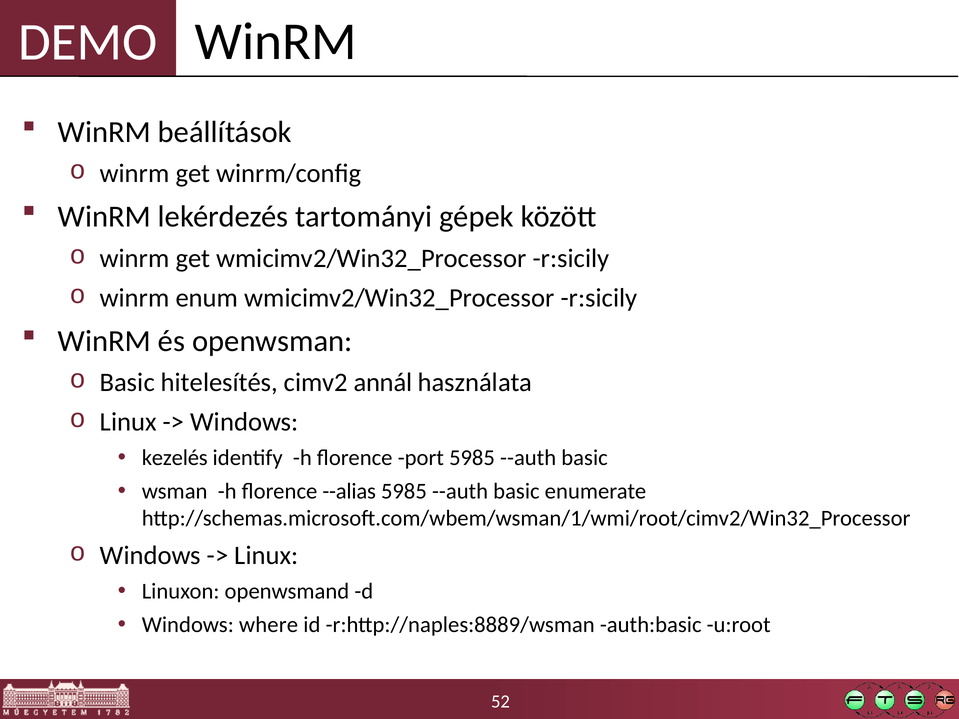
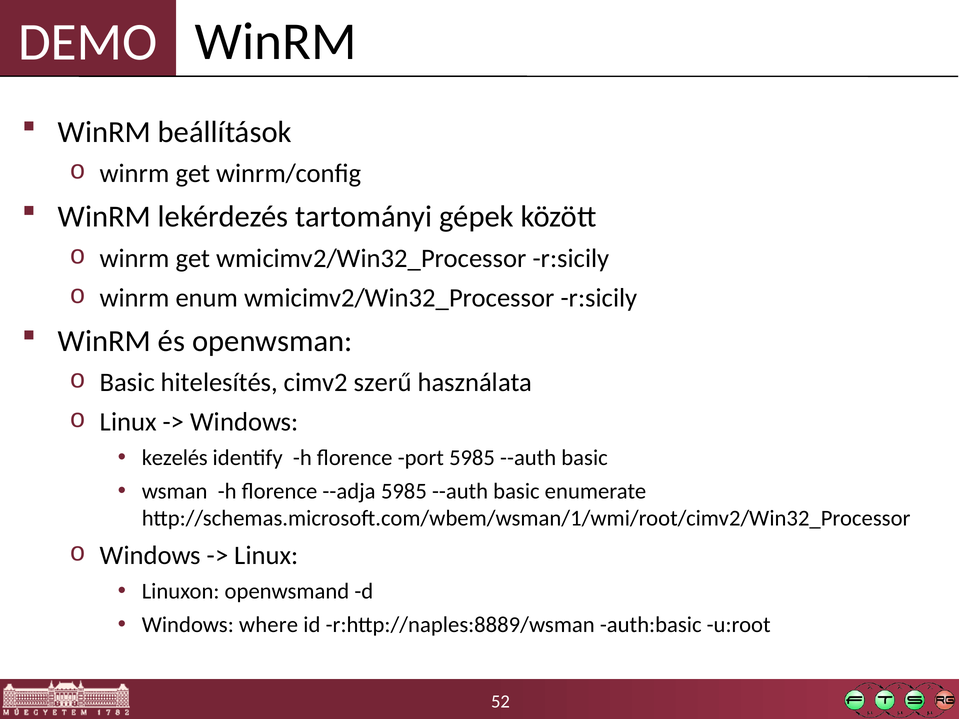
annál: annál -> szerű
--alias: --alias -> --adja
